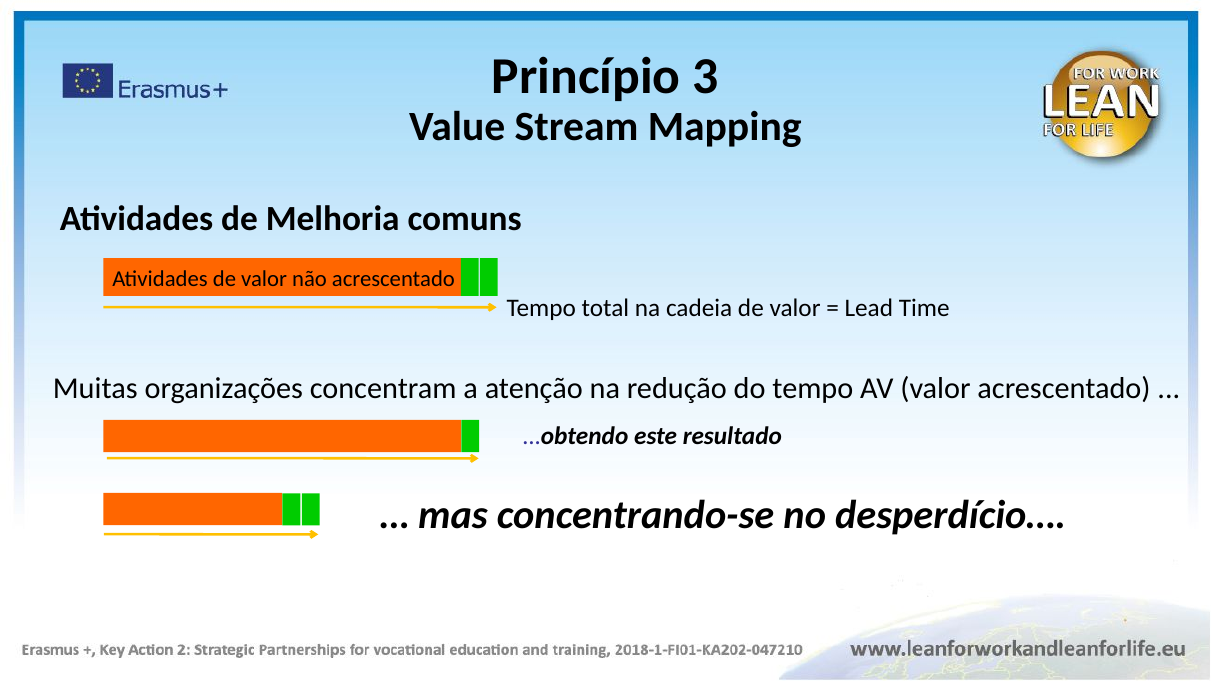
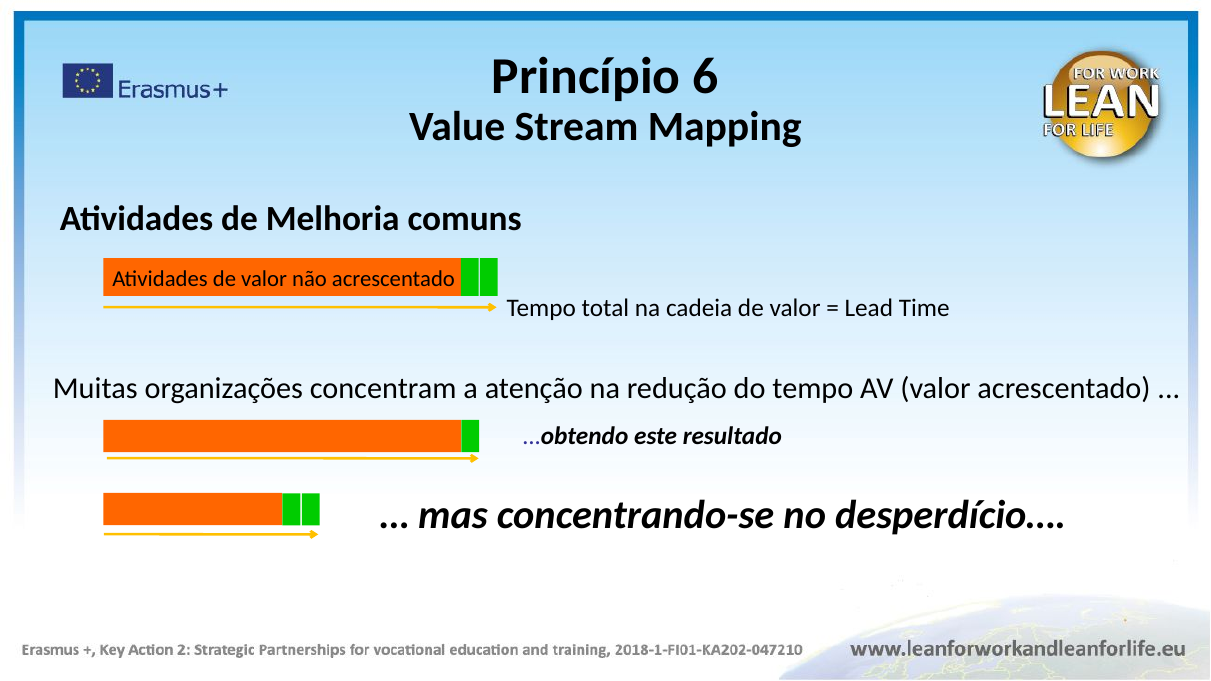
3: 3 -> 6
